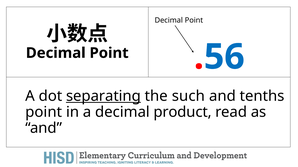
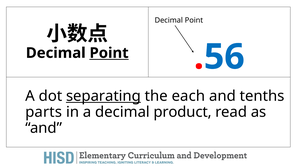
Point at (109, 53) underline: none -> present
such: such -> each
point at (44, 112): point -> parts
